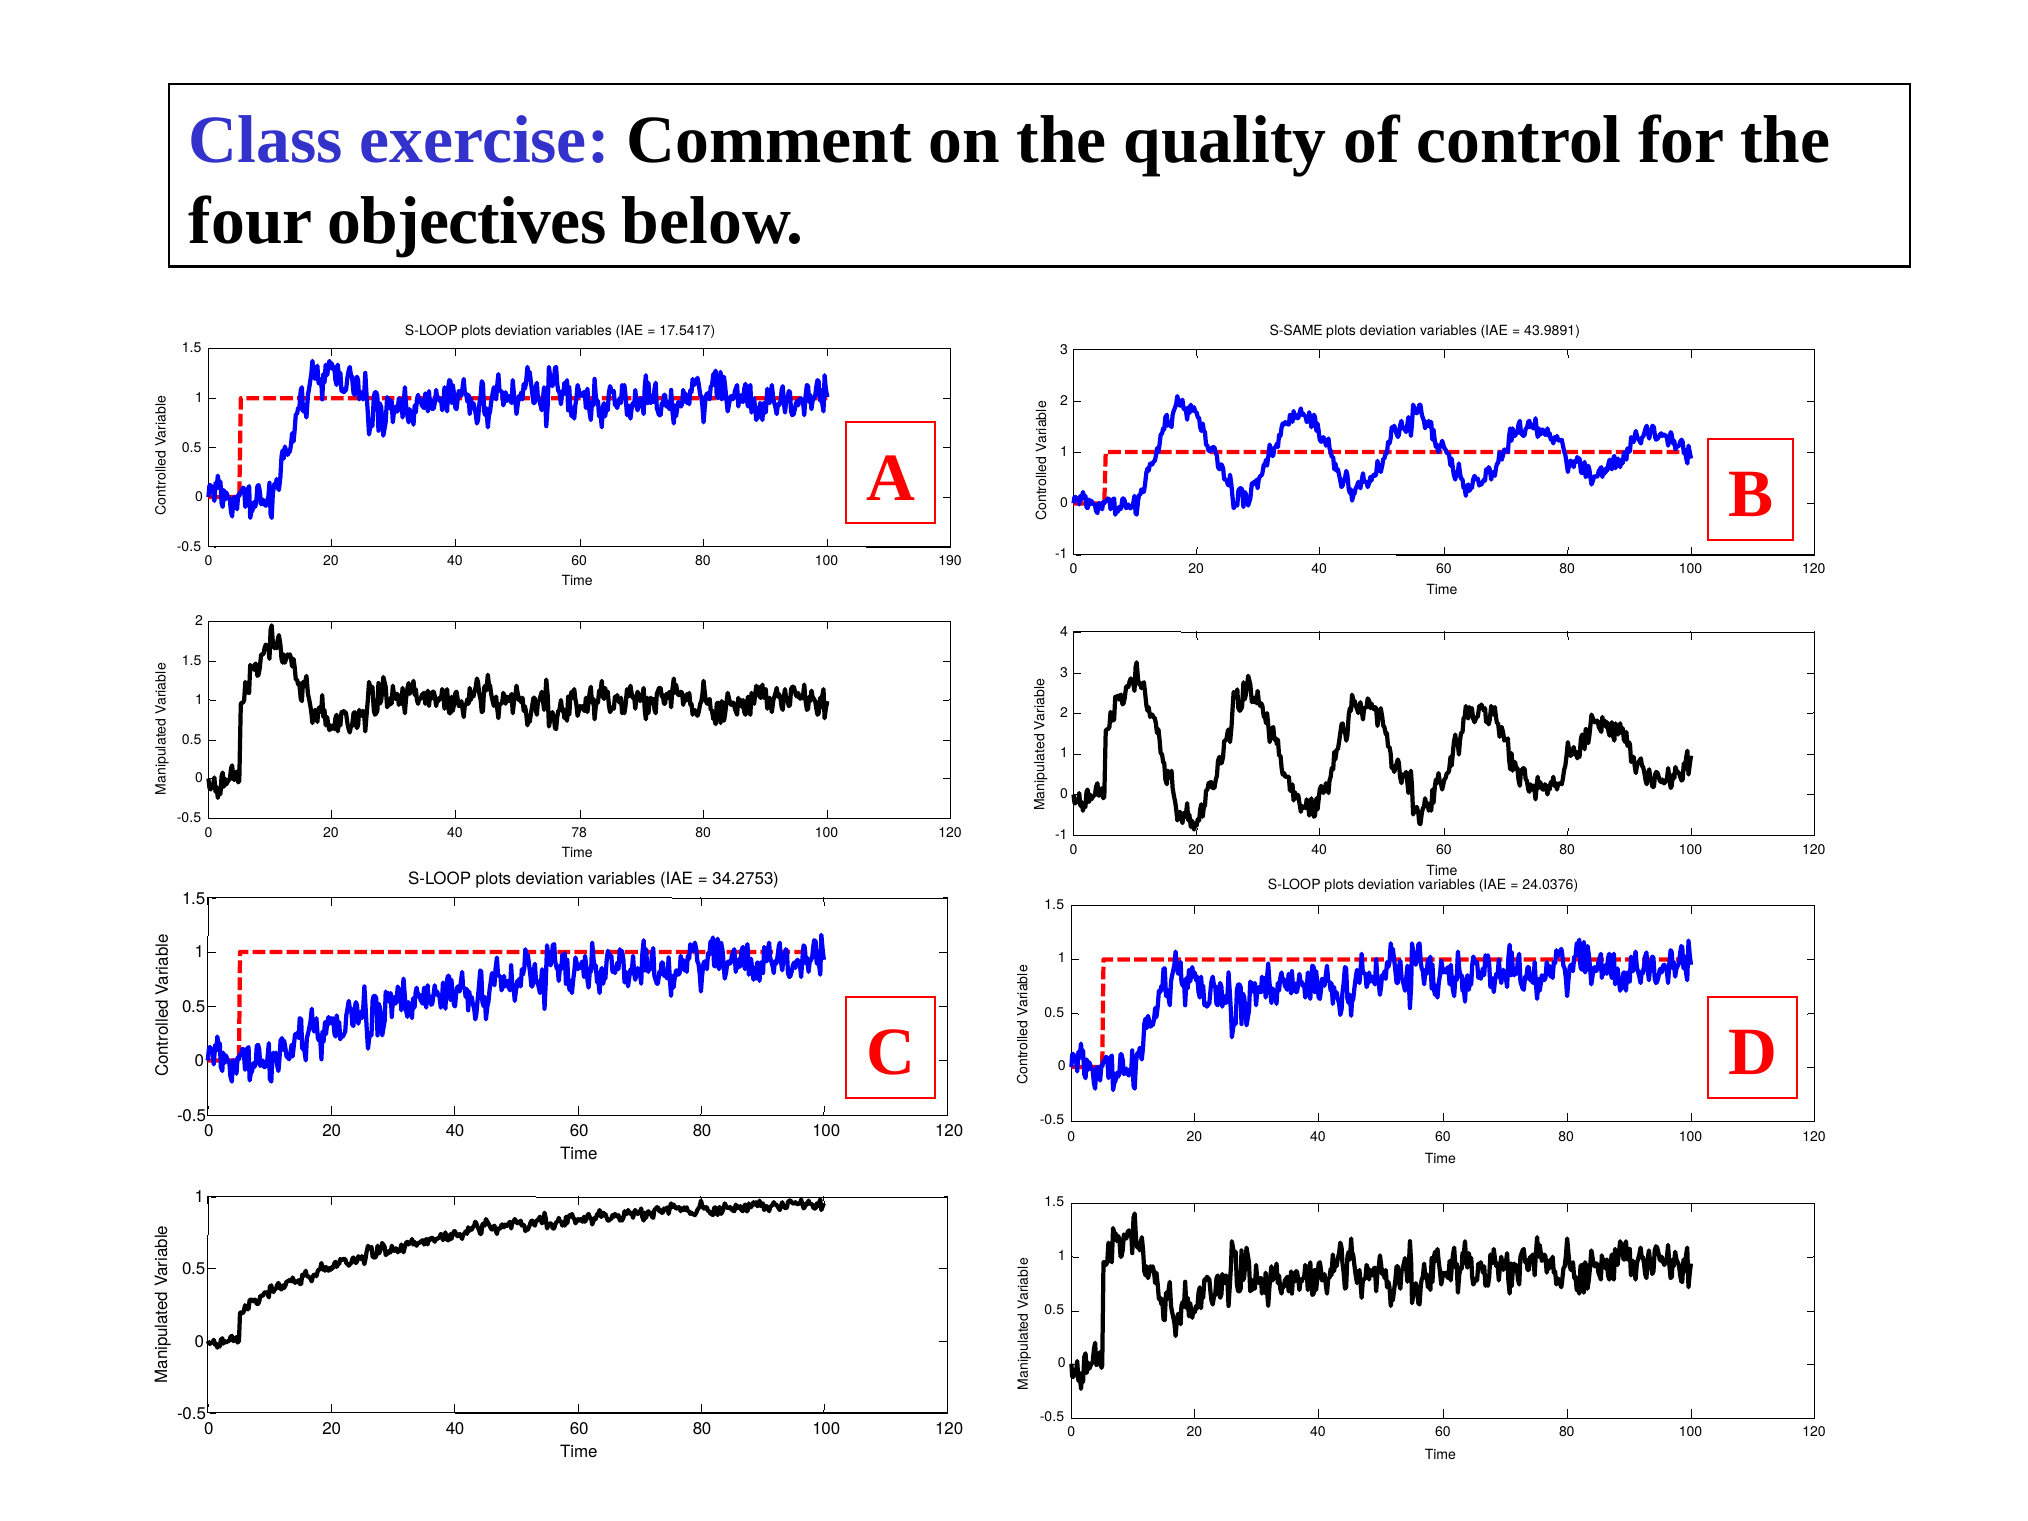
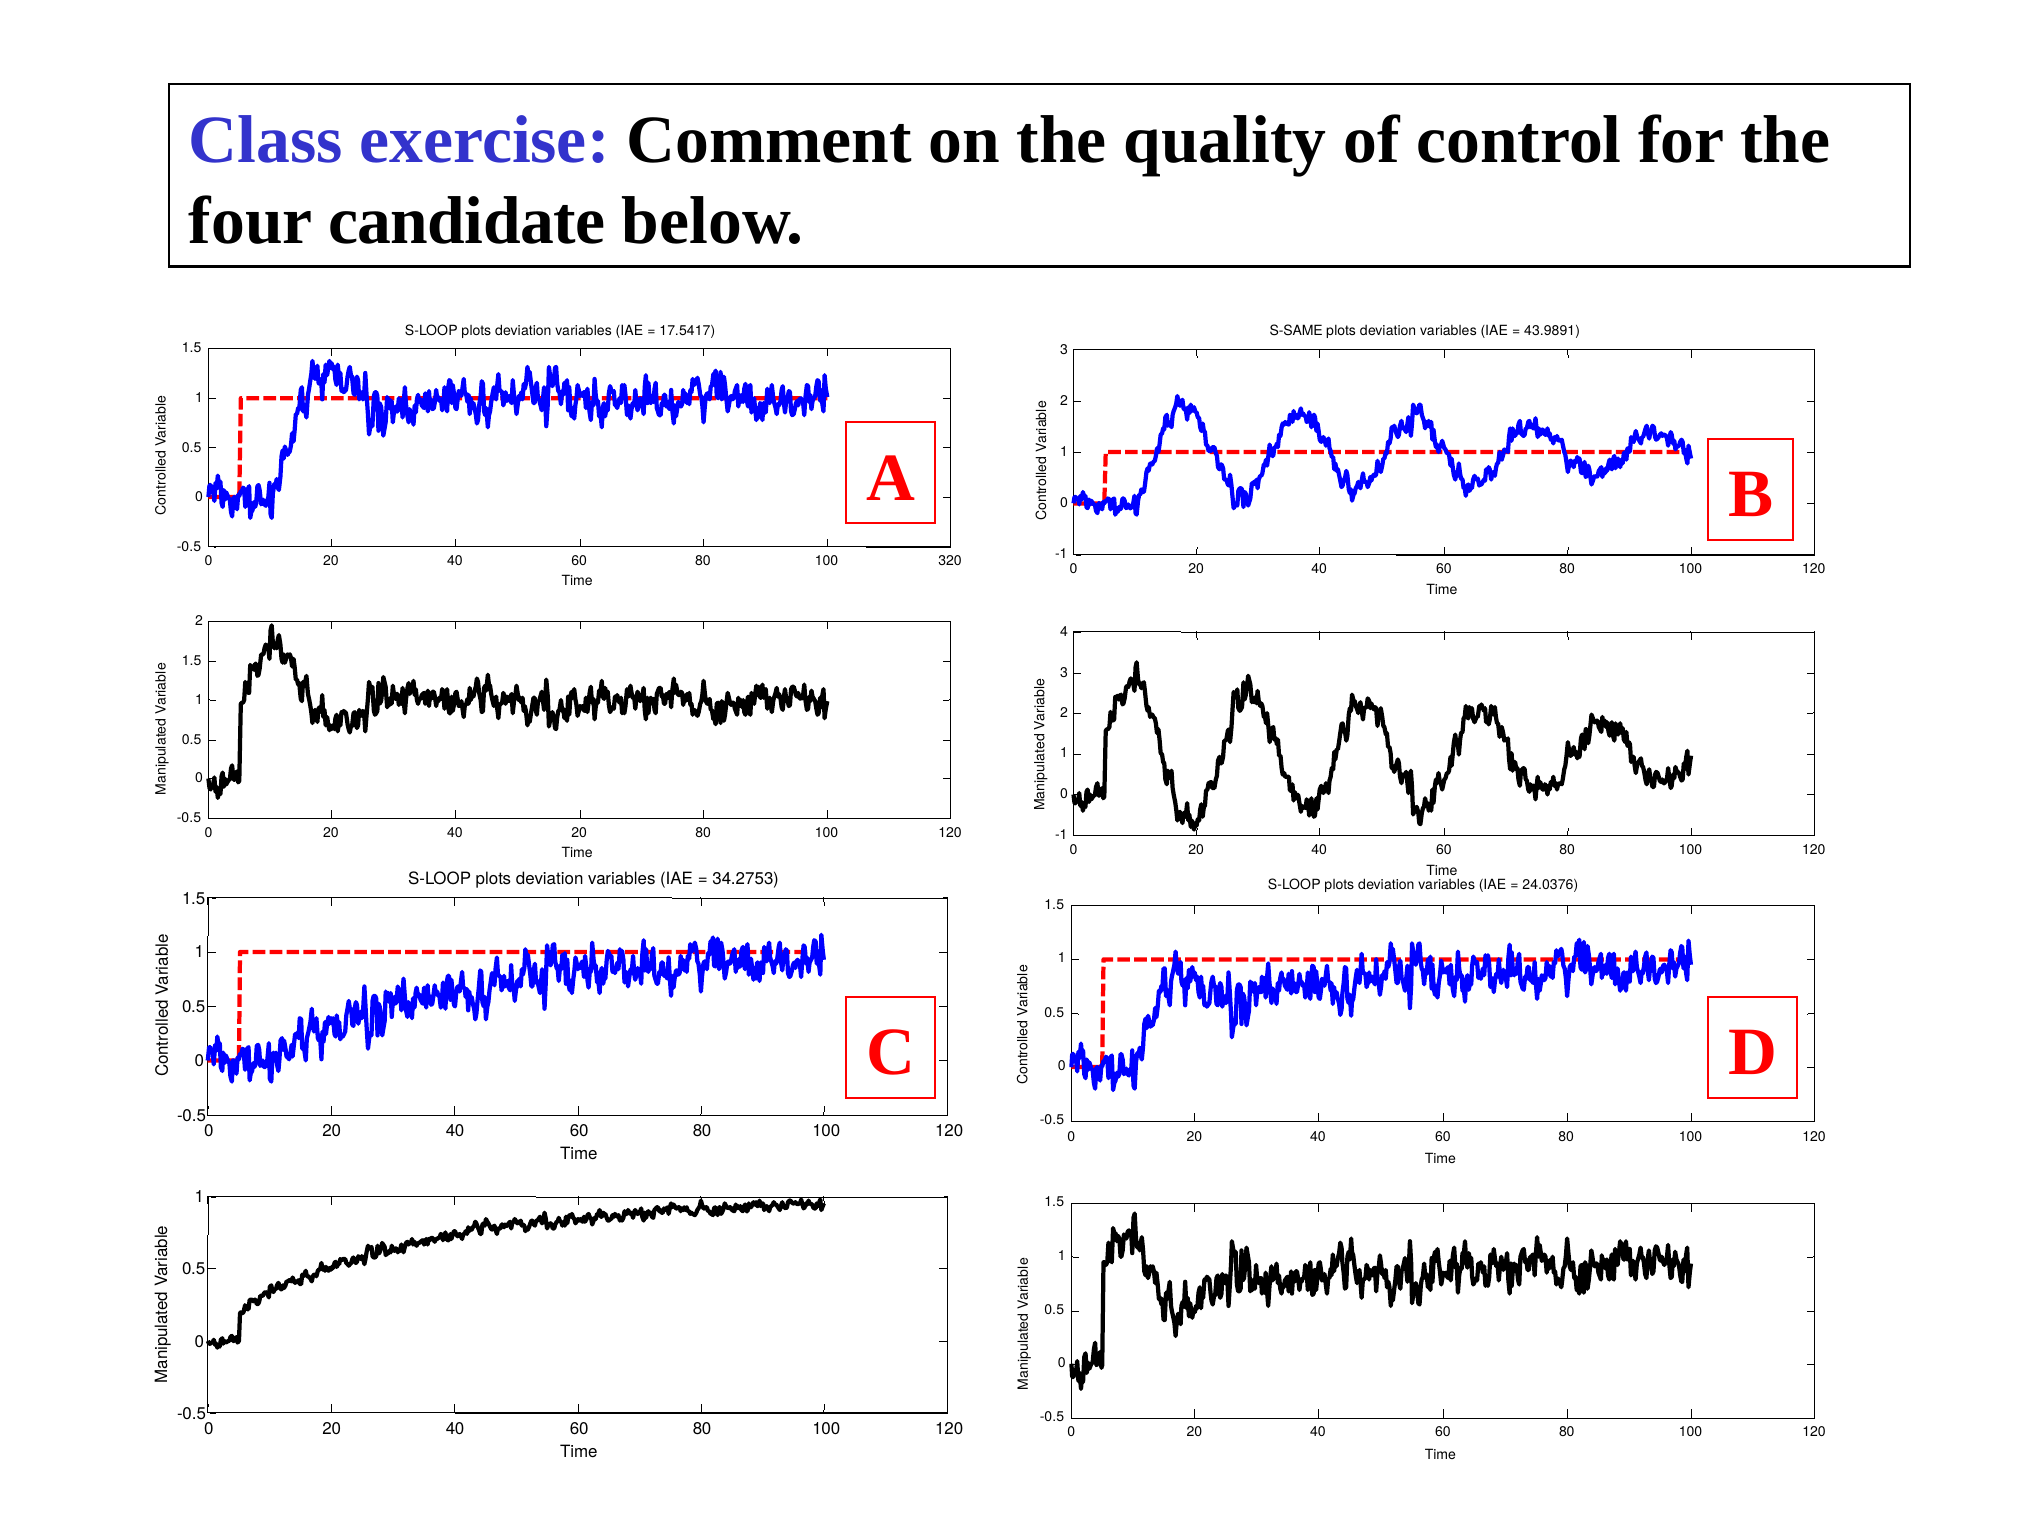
objectives: objectives -> candidate
190: 190 -> 320
40 78: 78 -> 20
